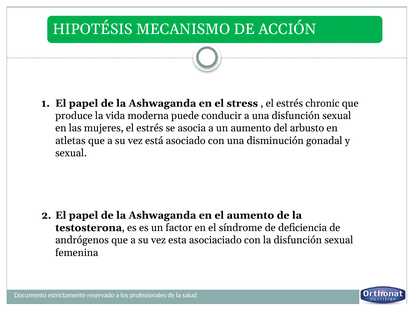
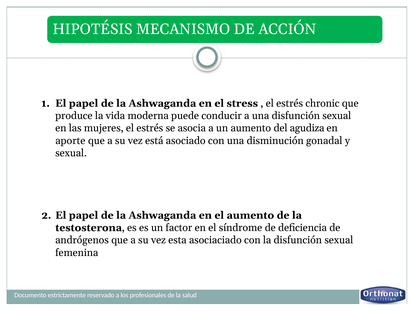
arbusto: arbusto -> agudiza
atletas: atletas -> aporte
